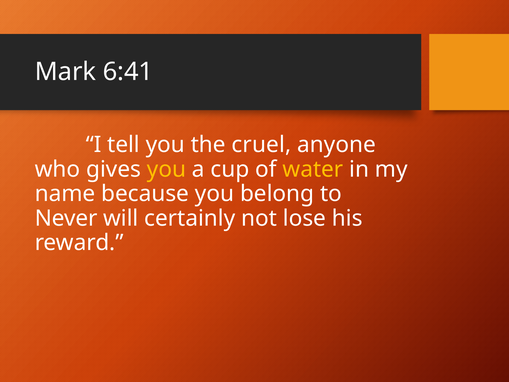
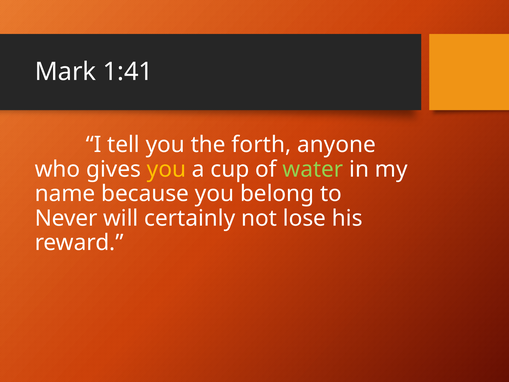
6:41: 6:41 -> 1:41
cruel: cruel -> forth
water colour: yellow -> light green
